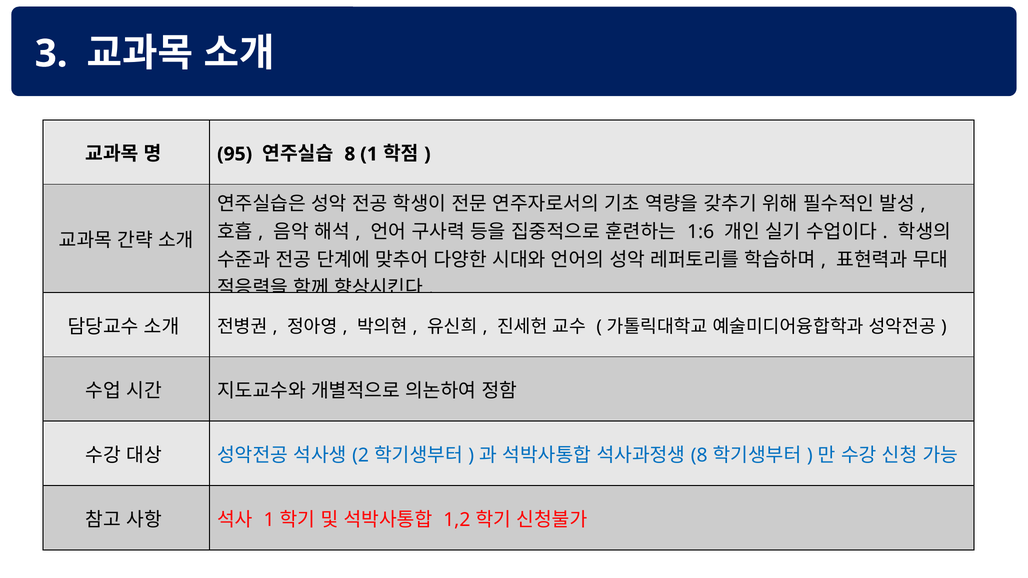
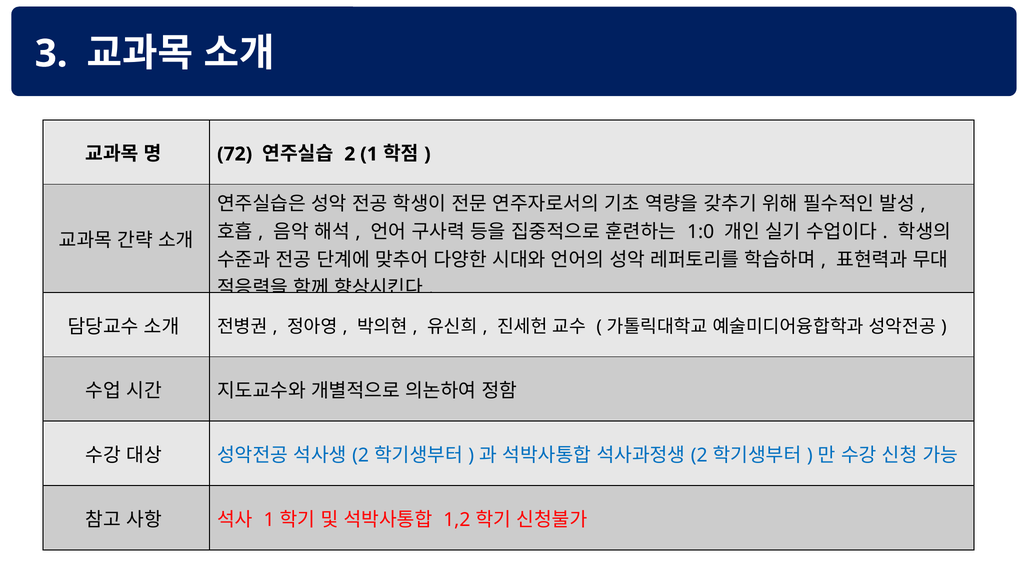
95: 95 -> 72
8 at (350, 154): 8 -> 2
1:6: 1:6 -> 1:0
8 at (699, 456): 8 -> 2
